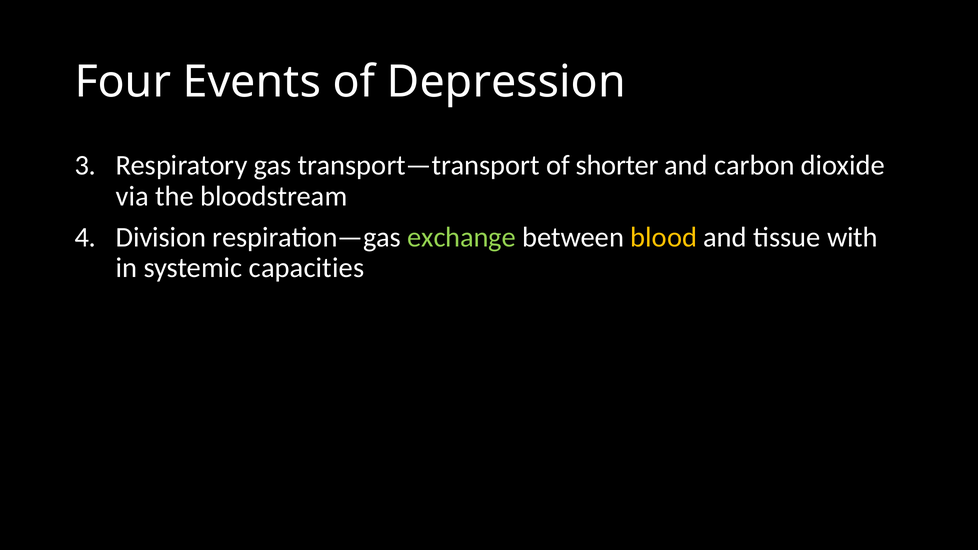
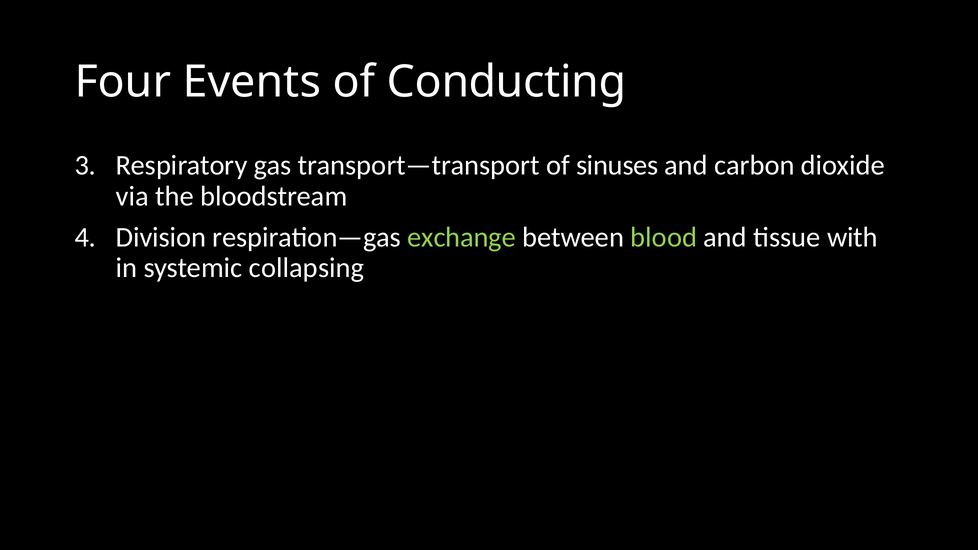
Depression: Depression -> Conducting
shorter: shorter -> sinuses
blood colour: yellow -> light green
capacities: capacities -> collapsing
